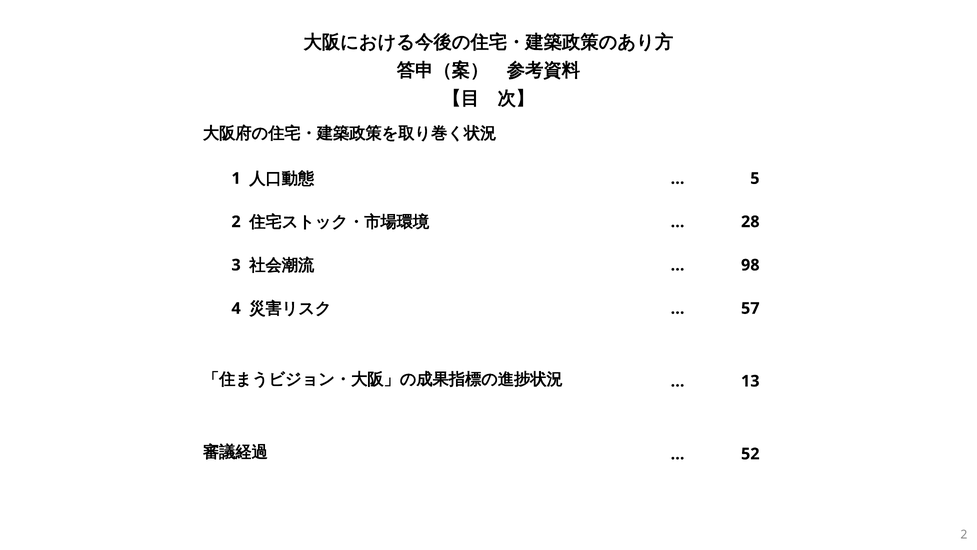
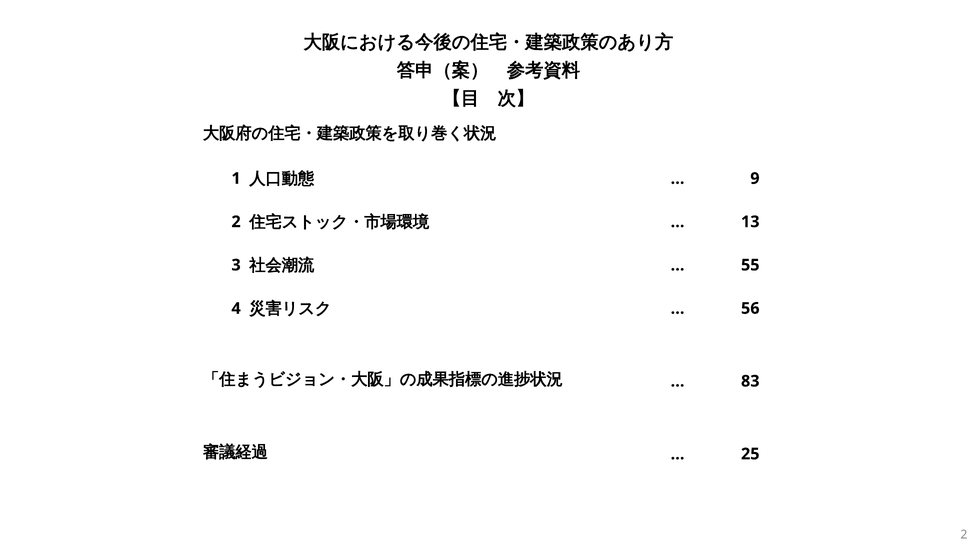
5: 5 -> 9
28: 28 -> 13
98: 98 -> 55
57: 57 -> 56
13: 13 -> 83
52: 52 -> 25
